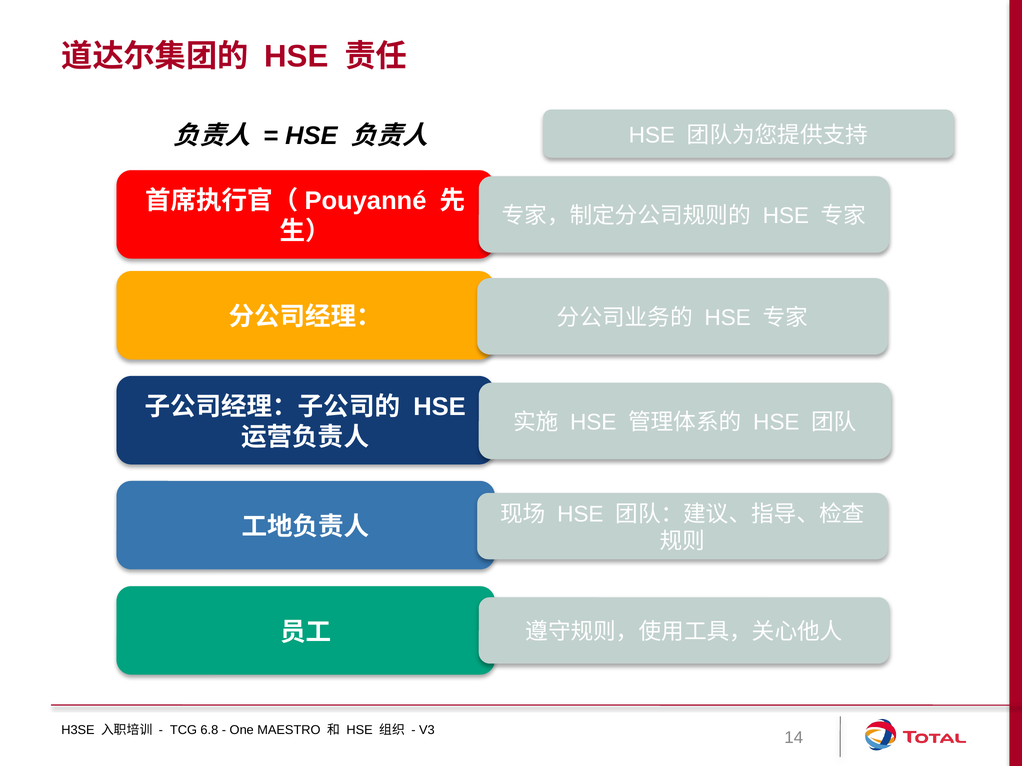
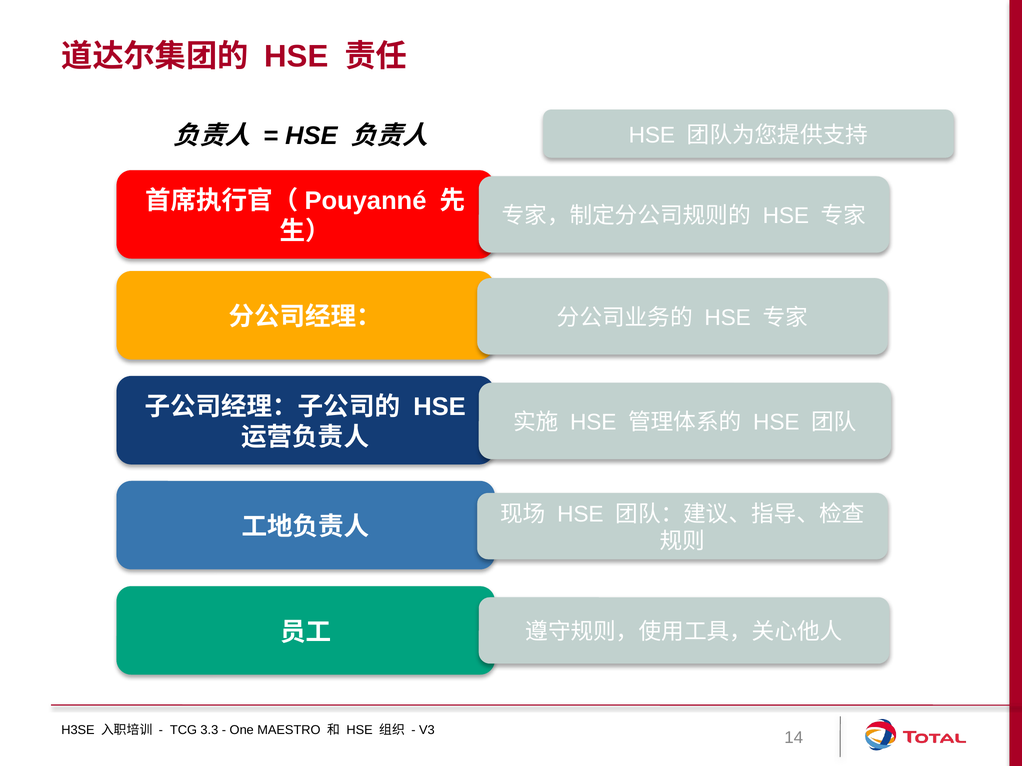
6.8: 6.8 -> 3.3
